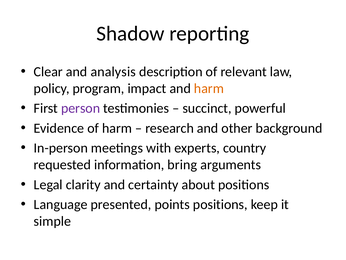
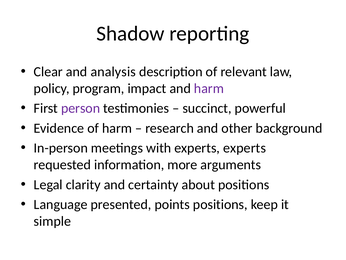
harm at (209, 88) colour: orange -> purple
experts country: country -> experts
bring: bring -> more
